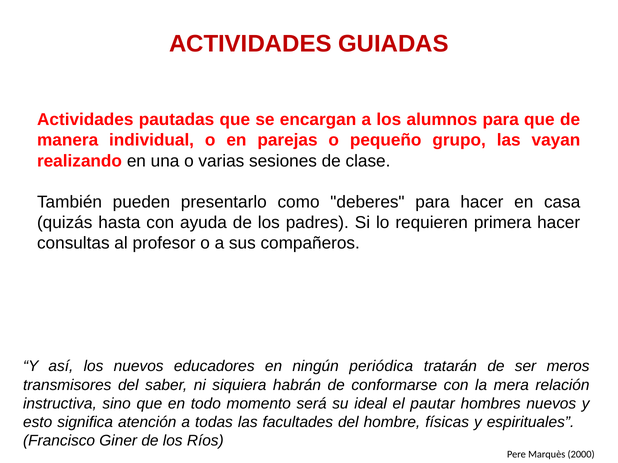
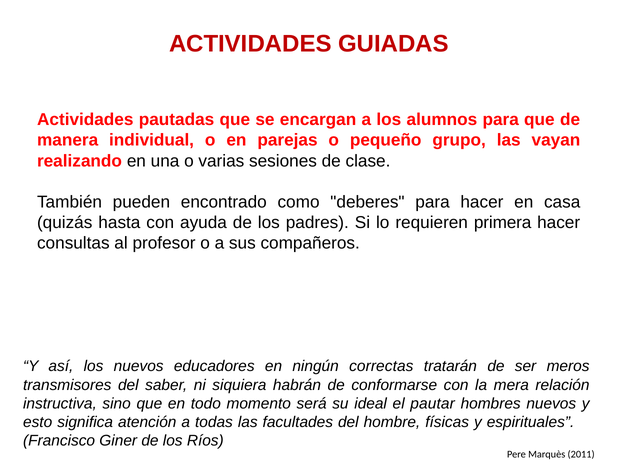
presentarlo: presentarlo -> encontrado
periódica: periódica -> correctas
2000: 2000 -> 2011
